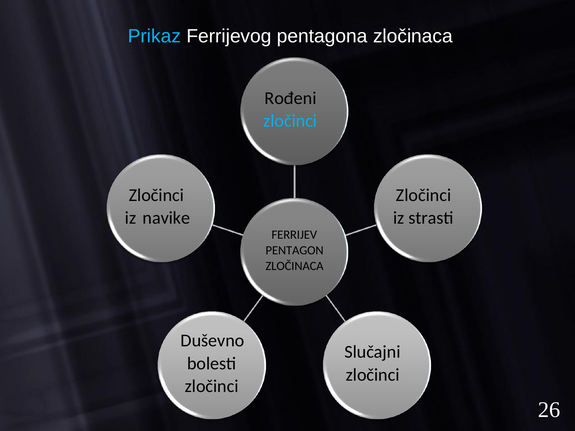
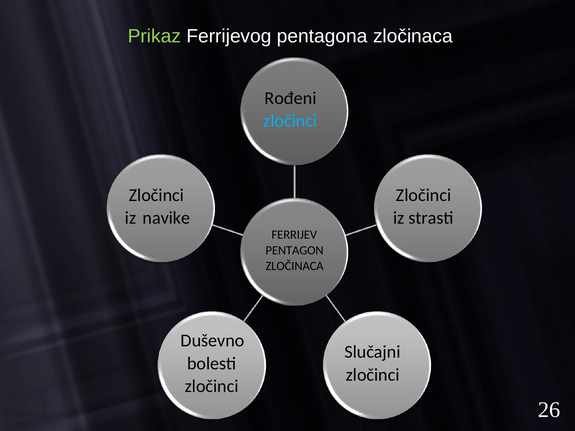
Prikaz colour: light blue -> light green
